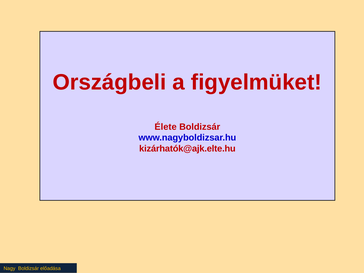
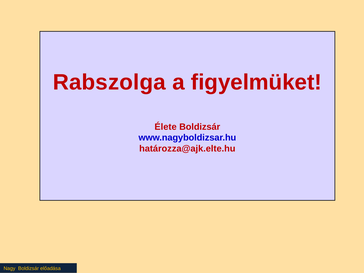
Országbeli: Országbeli -> Rabszolga
kizárhatók@ajk.elte.hu: kizárhatók@ajk.elte.hu -> határozza@ajk.elte.hu
